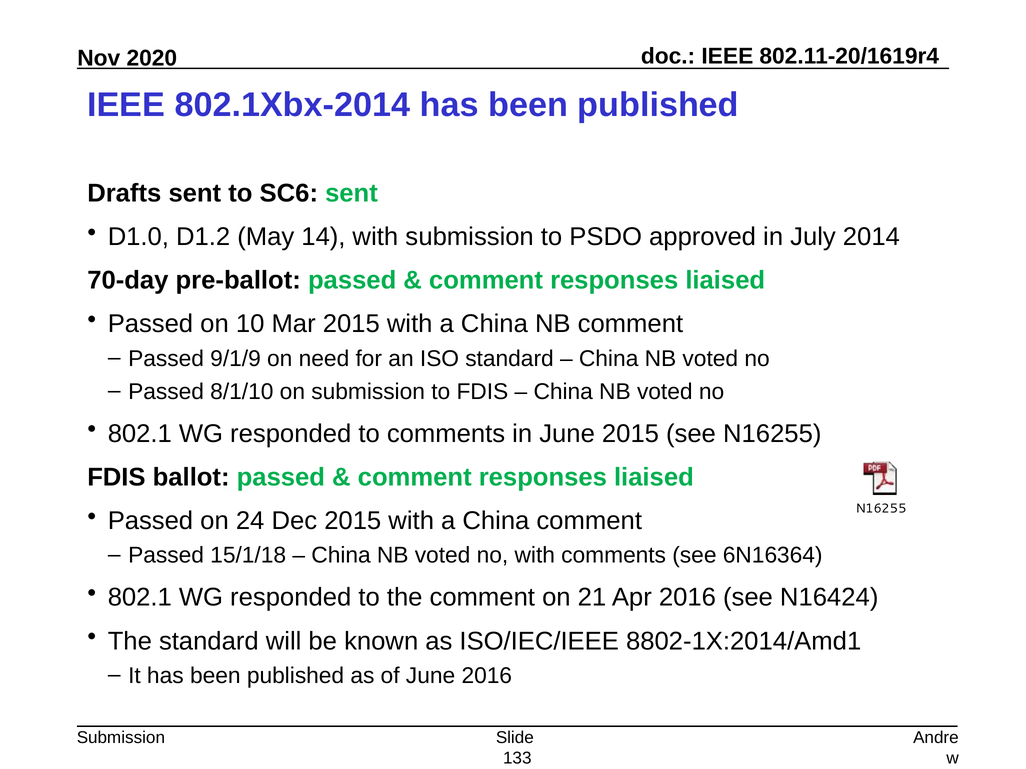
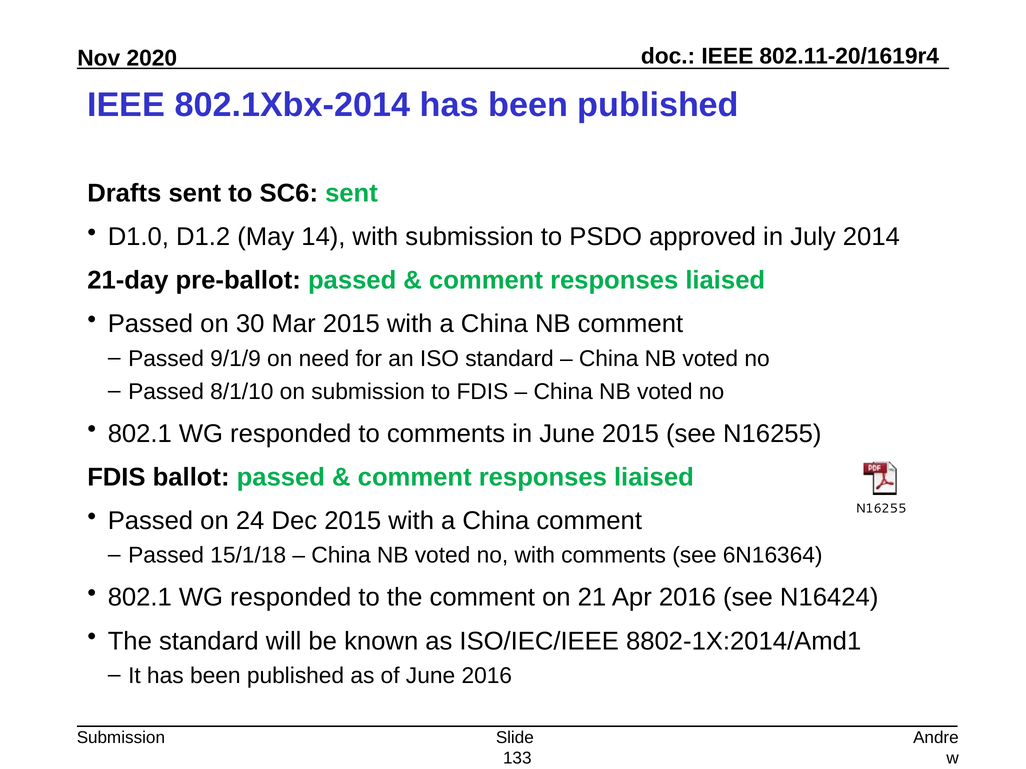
70-day: 70-day -> 21-day
10: 10 -> 30
